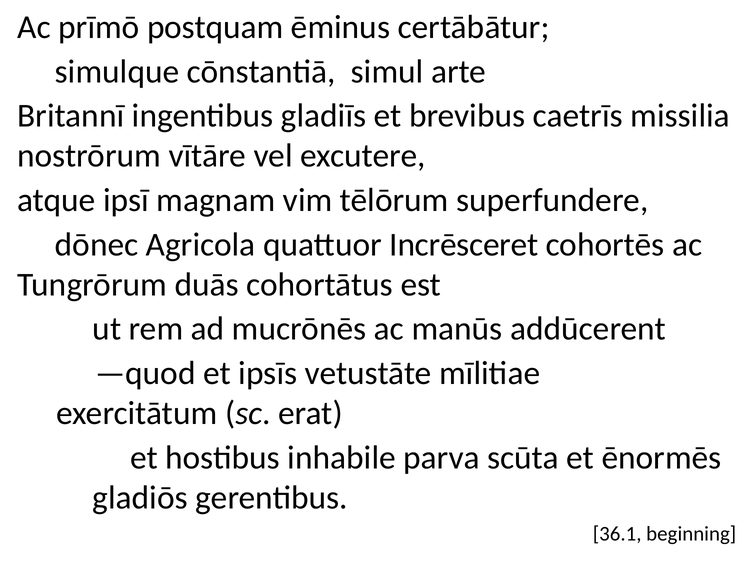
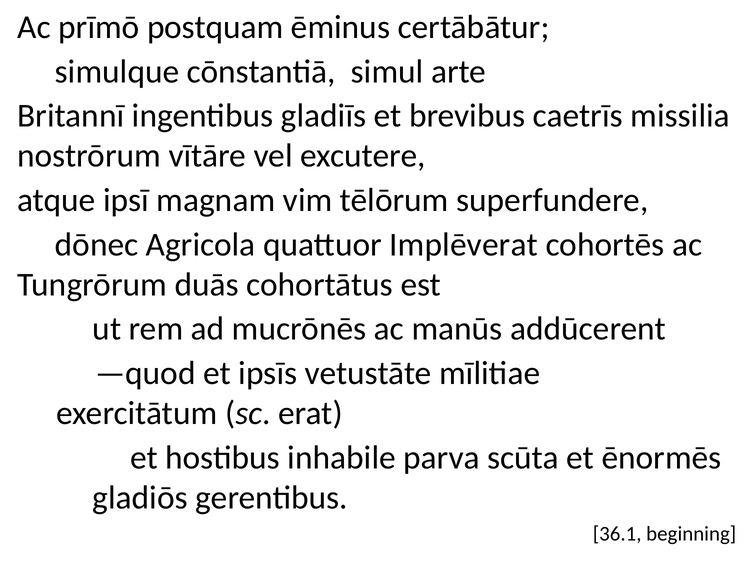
Incrēsceret: Incrēsceret -> Implēverat
